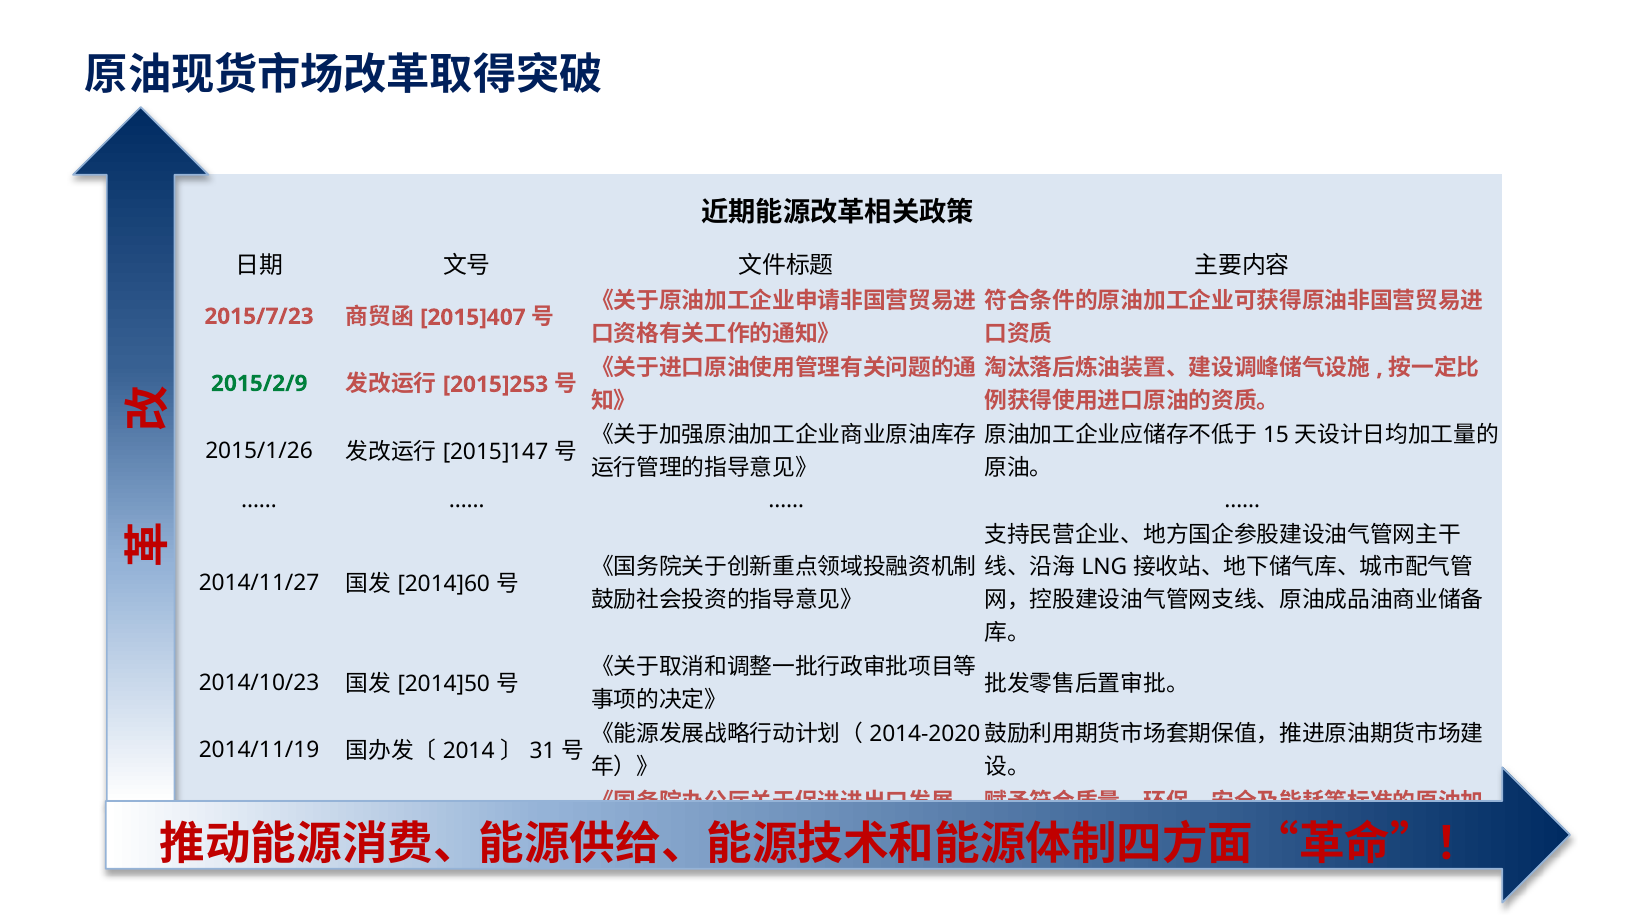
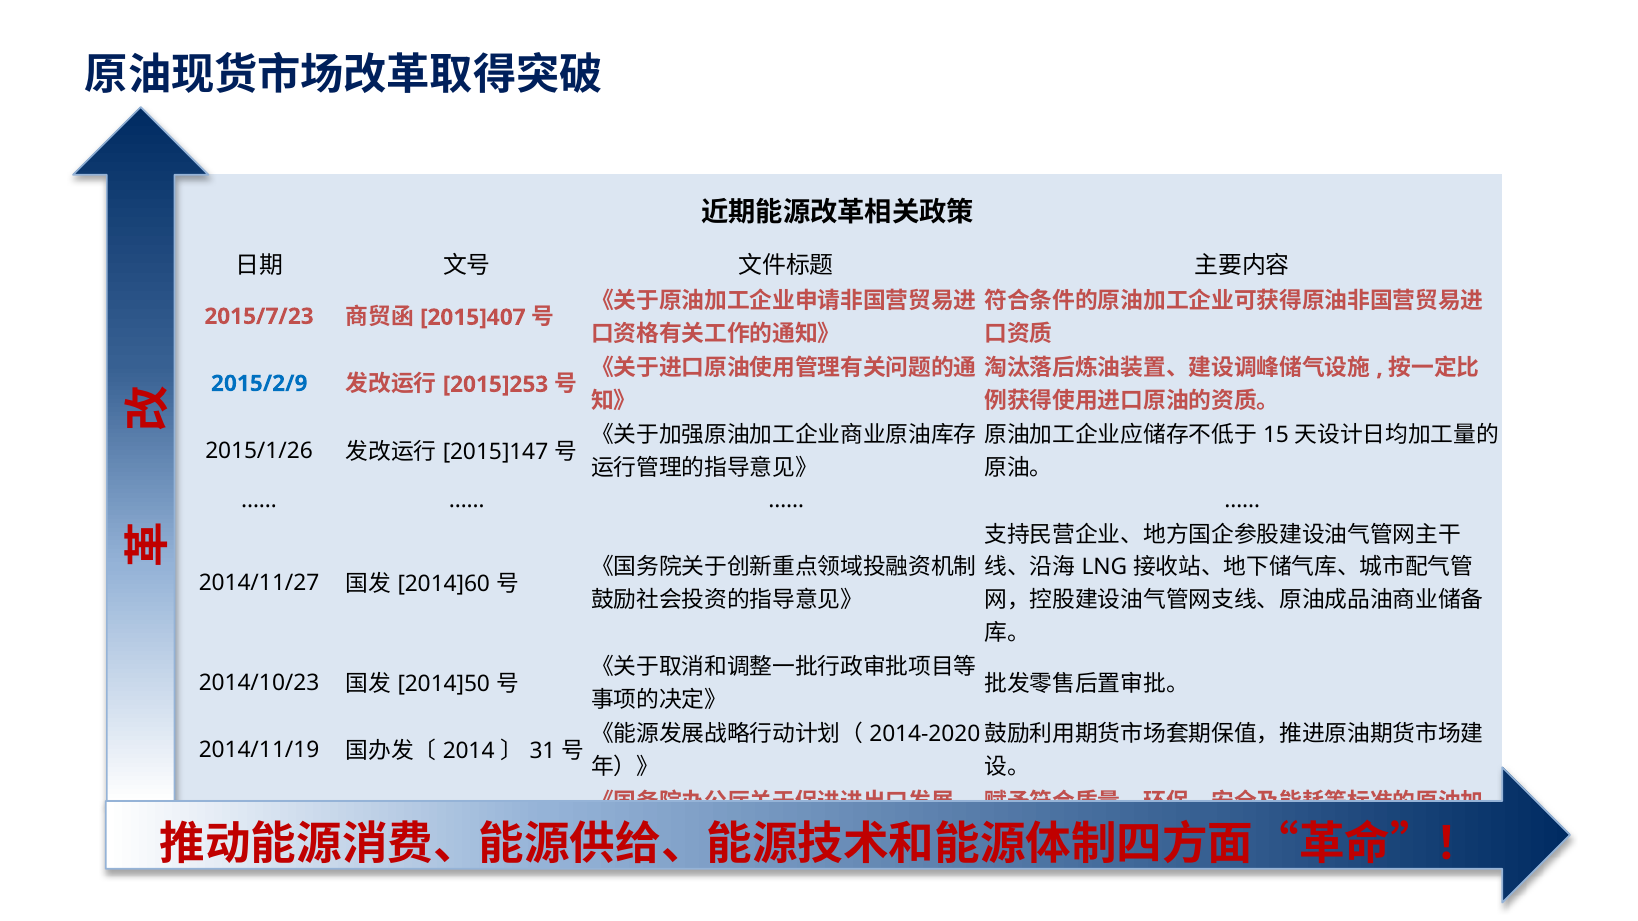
2015/2/9 colour: green -> blue
